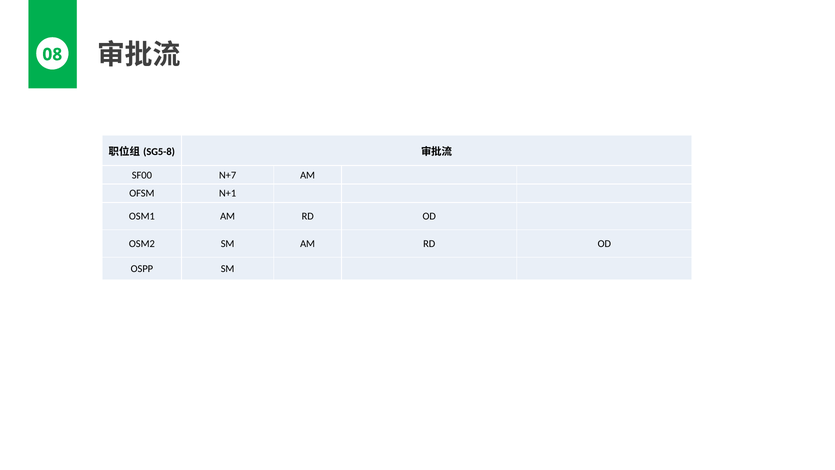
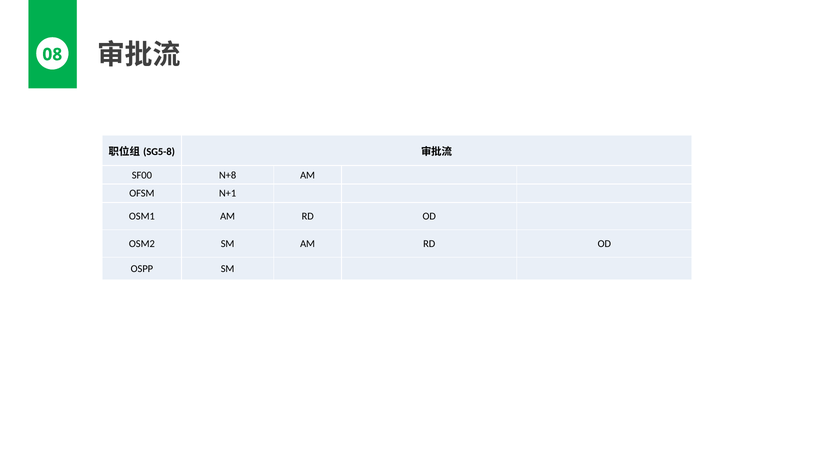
N+7: N+7 -> N+8
